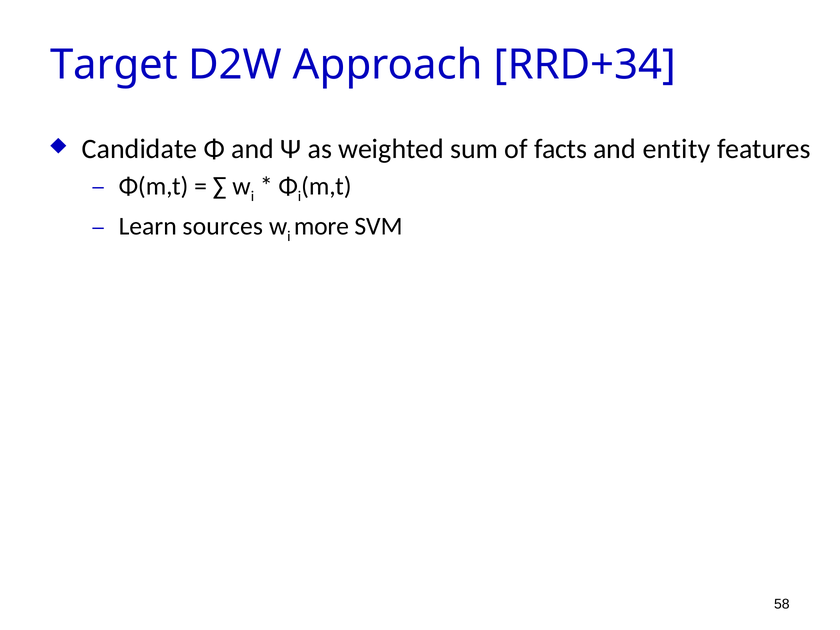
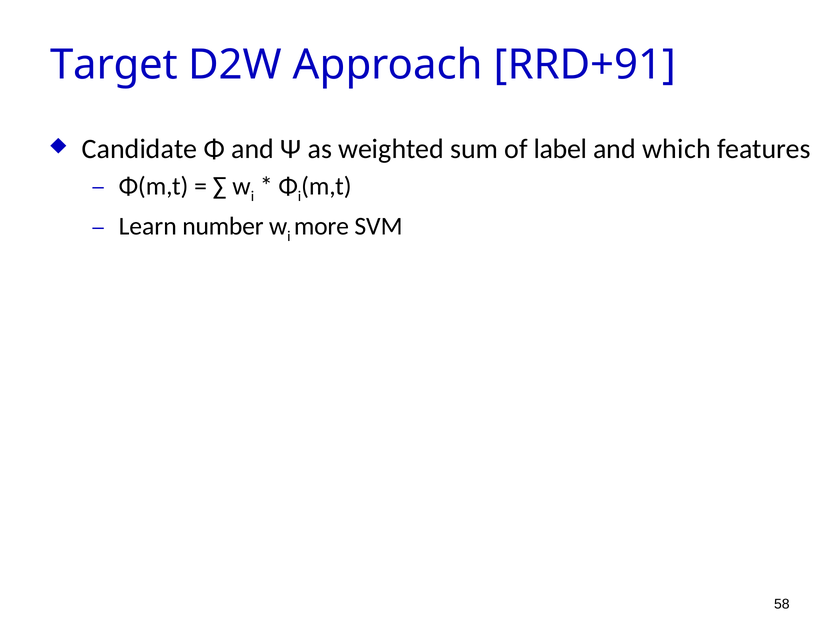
RRD+34: RRD+34 -> RRD+91
facts: facts -> label
entity: entity -> which
sources: sources -> number
